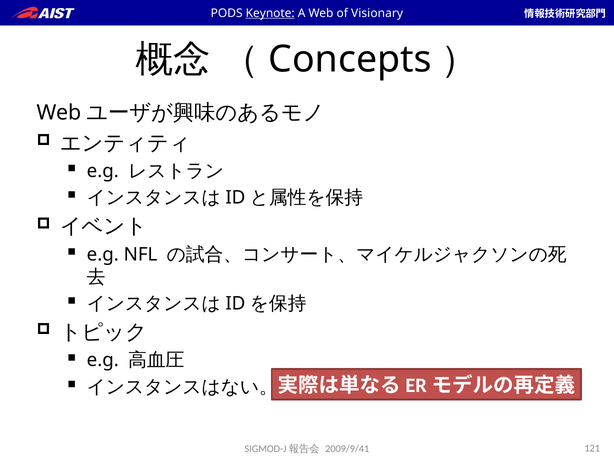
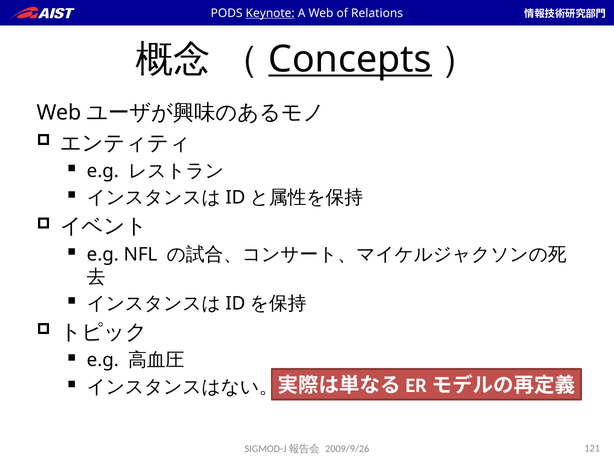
Visionary: Visionary -> Relations
Concepts underline: none -> present
2009/9/41: 2009/9/41 -> 2009/9/26
